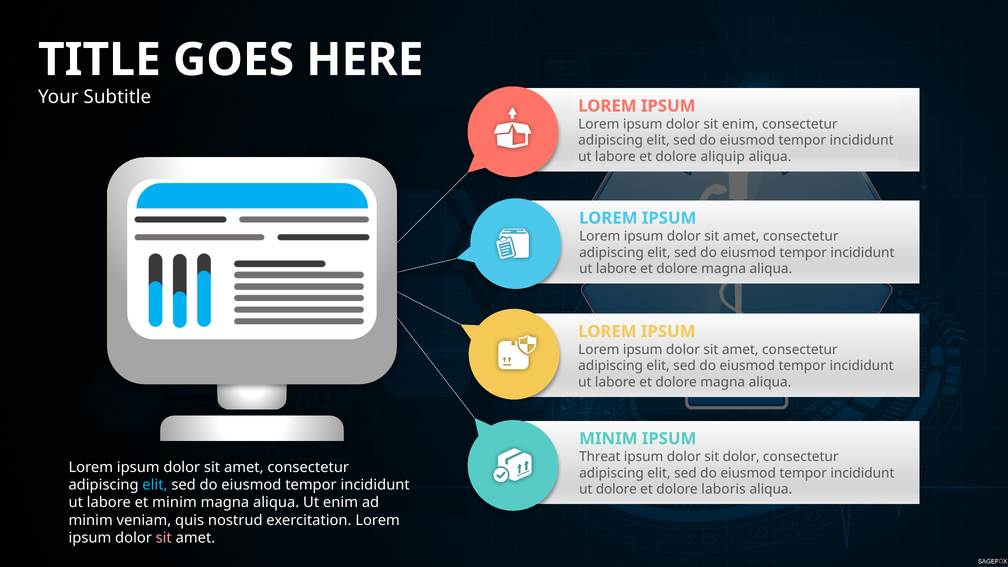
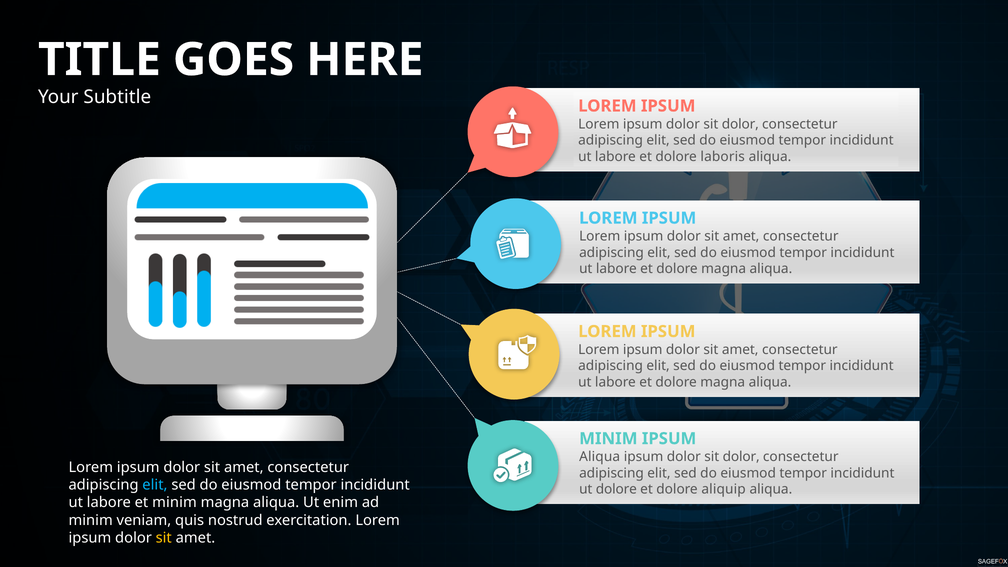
enim at (740, 124): enim -> dolor
aliquip: aliquip -> laboris
Threat at (600, 457): Threat -> Aliqua
laboris: laboris -> aliquip
sit at (164, 538) colour: pink -> yellow
